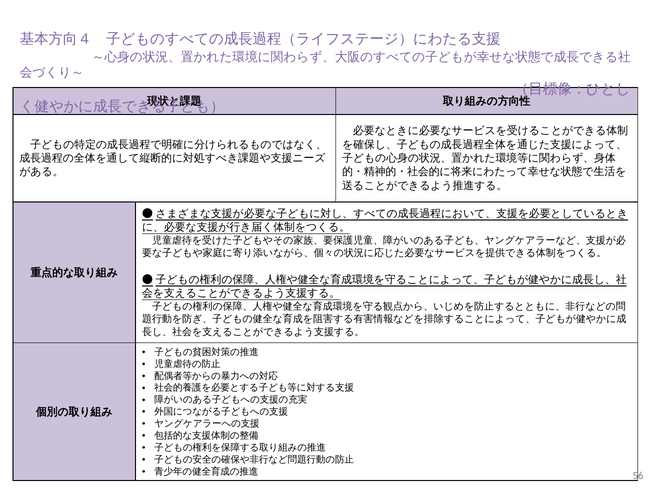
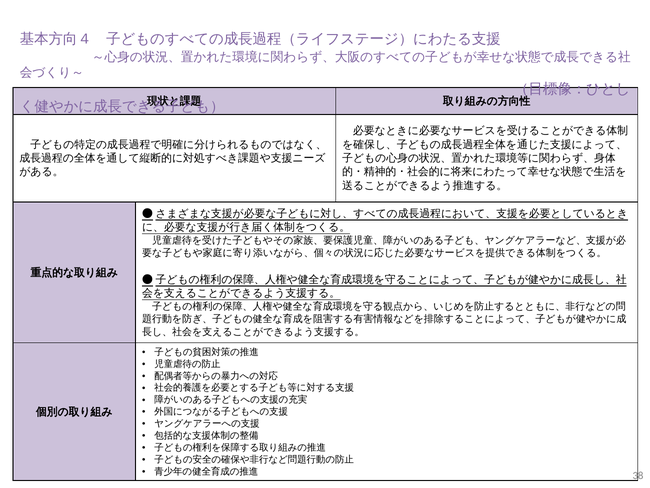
56: 56 -> 38
